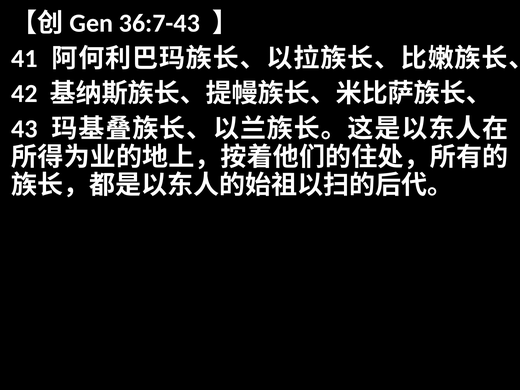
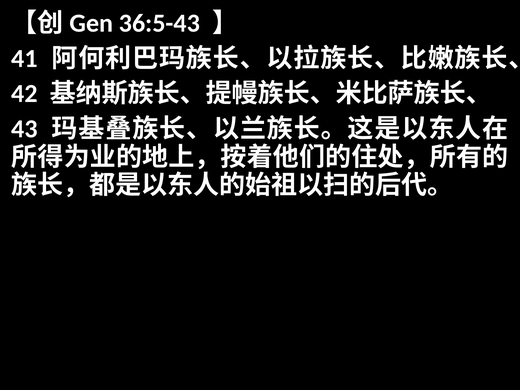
36:7-43: 36:7-43 -> 36:5-43
